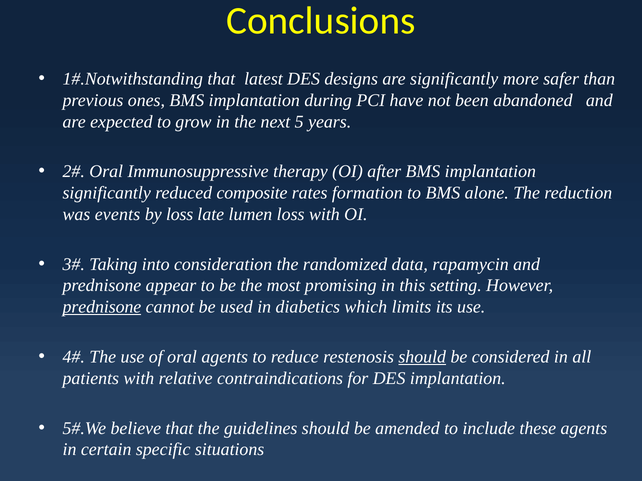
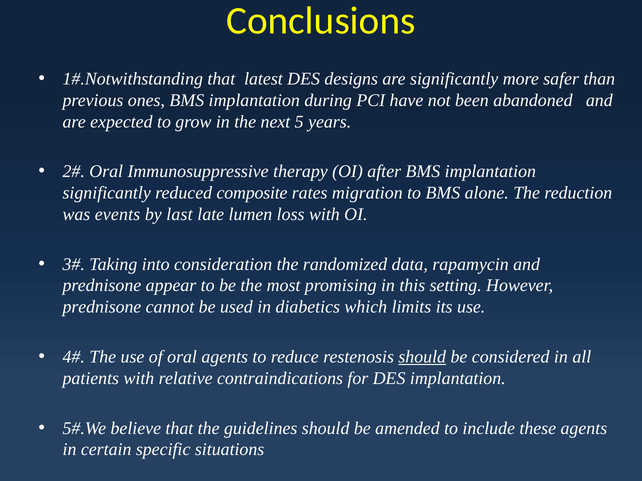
formation: formation -> migration
by loss: loss -> last
prednisone at (102, 307) underline: present -> none
